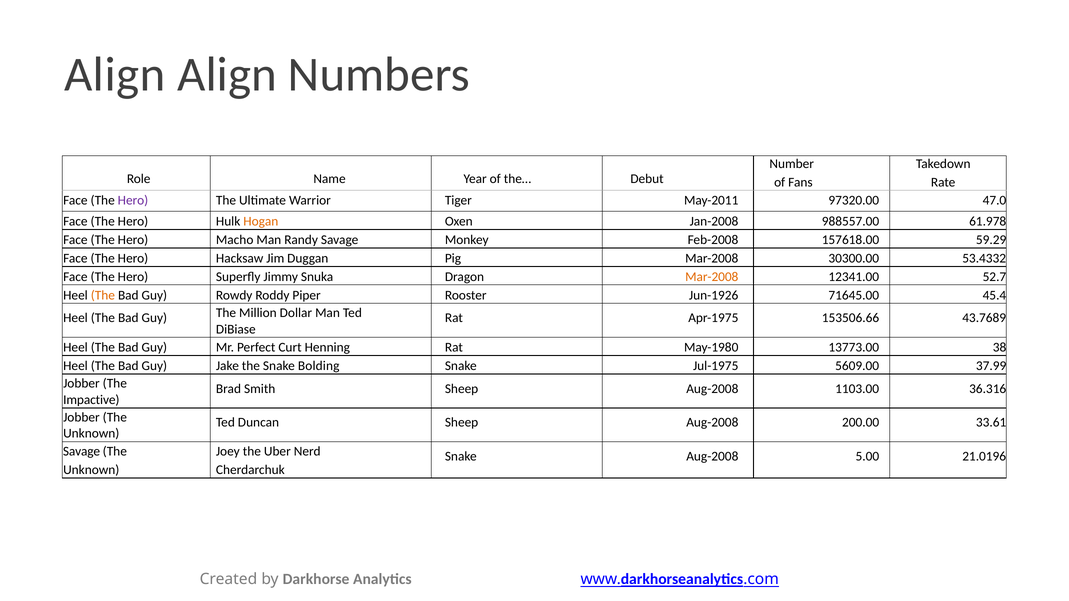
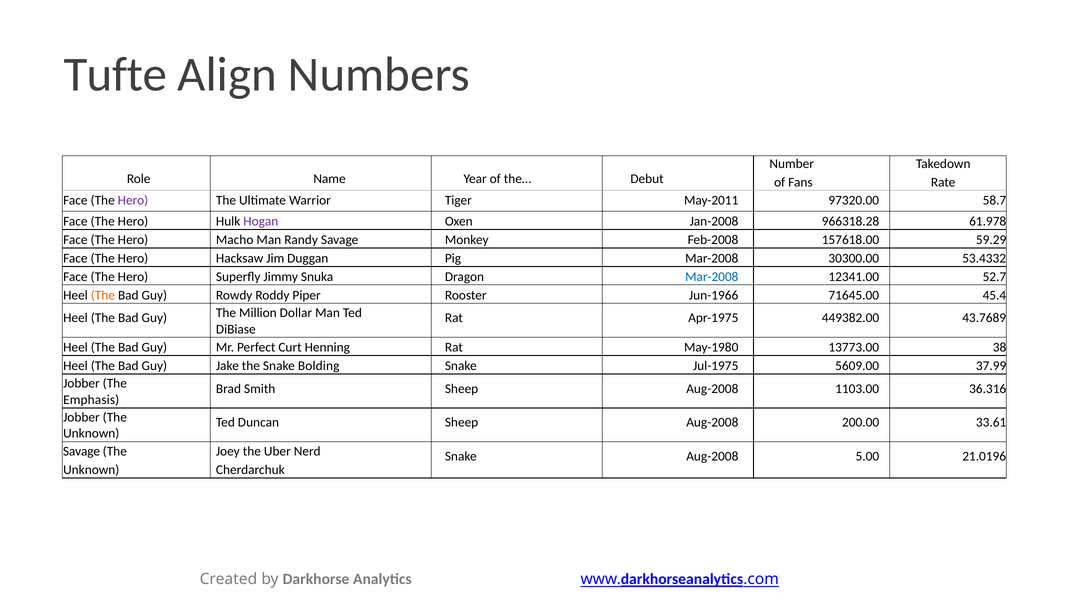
Align at (115, 75): Align -> Tufte
47.0: 47.0 -> 58.7
Hogan colour: orange -> purple
988557.00: 988557.00 -> 966318.28
Mar-2008 at (712, 277) colour: orange -> blue
Jun-1926: Jun-1926 -> Jun-1966
153506.66: 153506.66 -> 449382.00
Impactive: Impactive -> Emphasis
